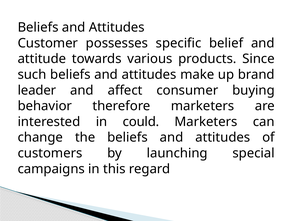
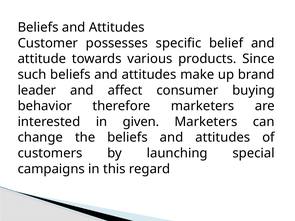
could: could -> given
